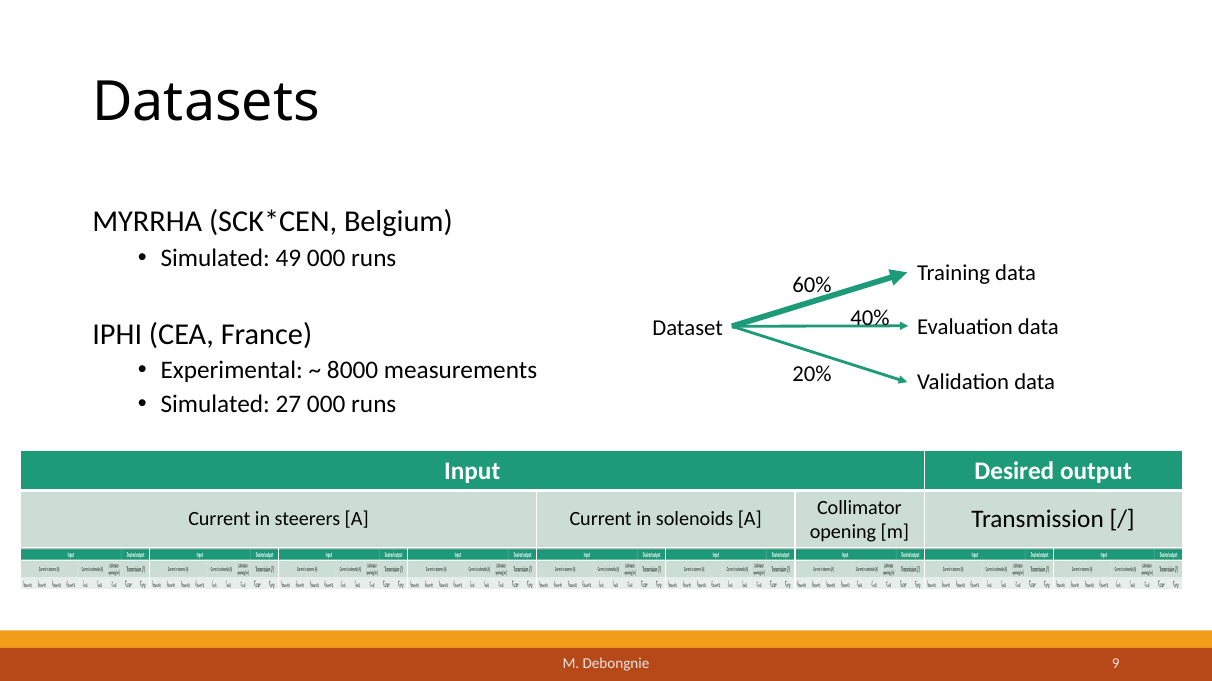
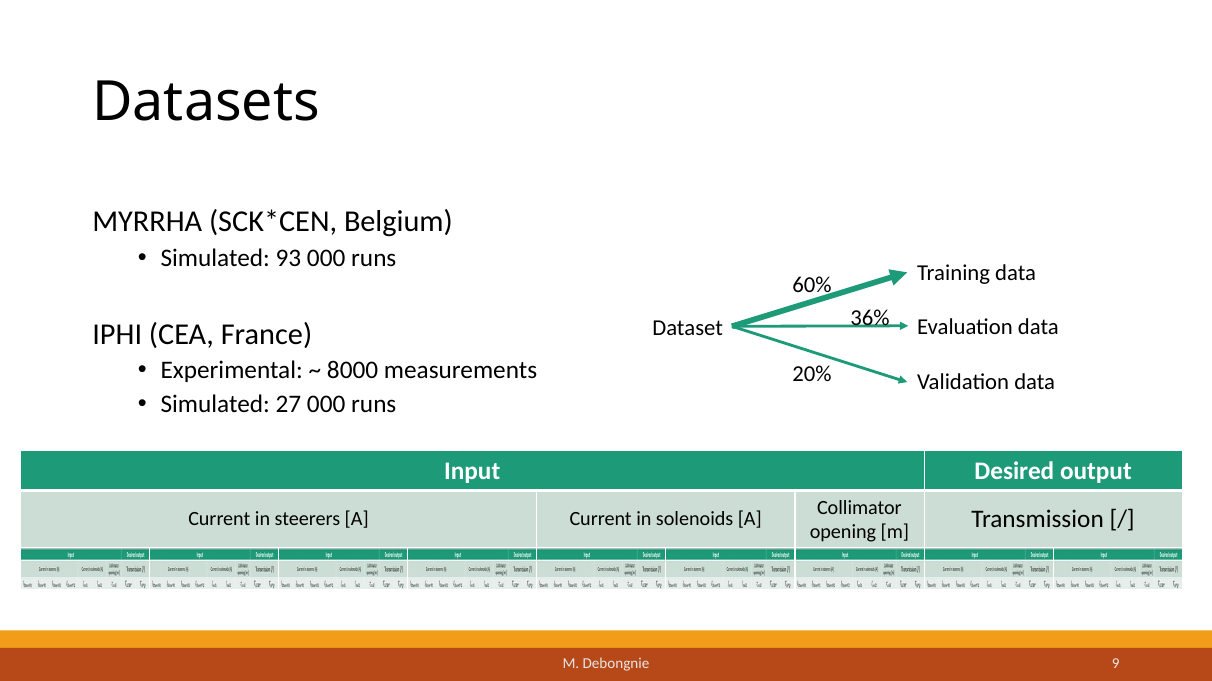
49: 49 -> 93
40%: 40% -> 36%
